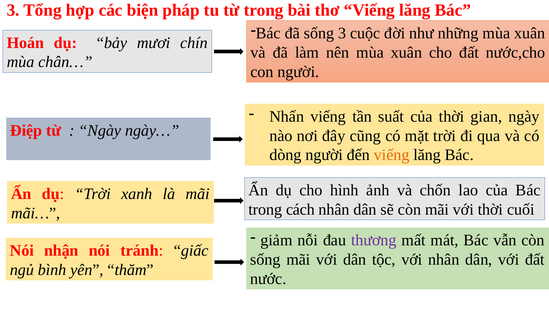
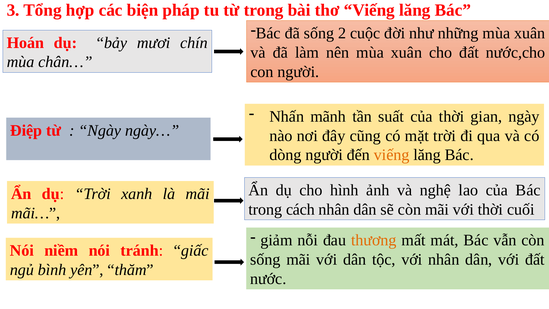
sống 3: 3 -> 2
Nhấn viếng: viếng -> mãnh
chốn: chốn -> nghệ
thương colour: purple -> orange
nhận: nhận -> niềm
